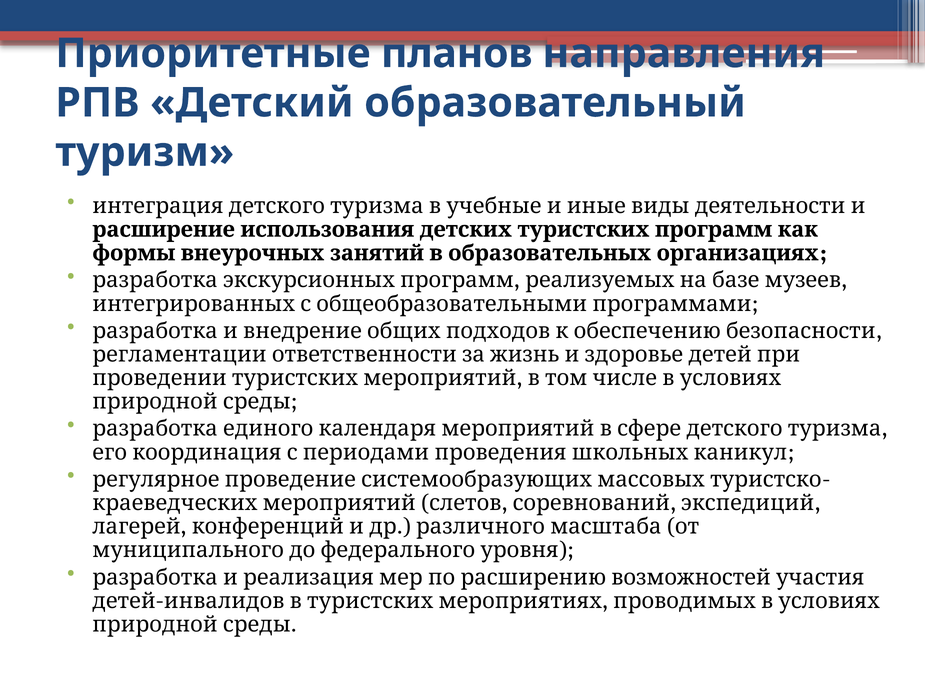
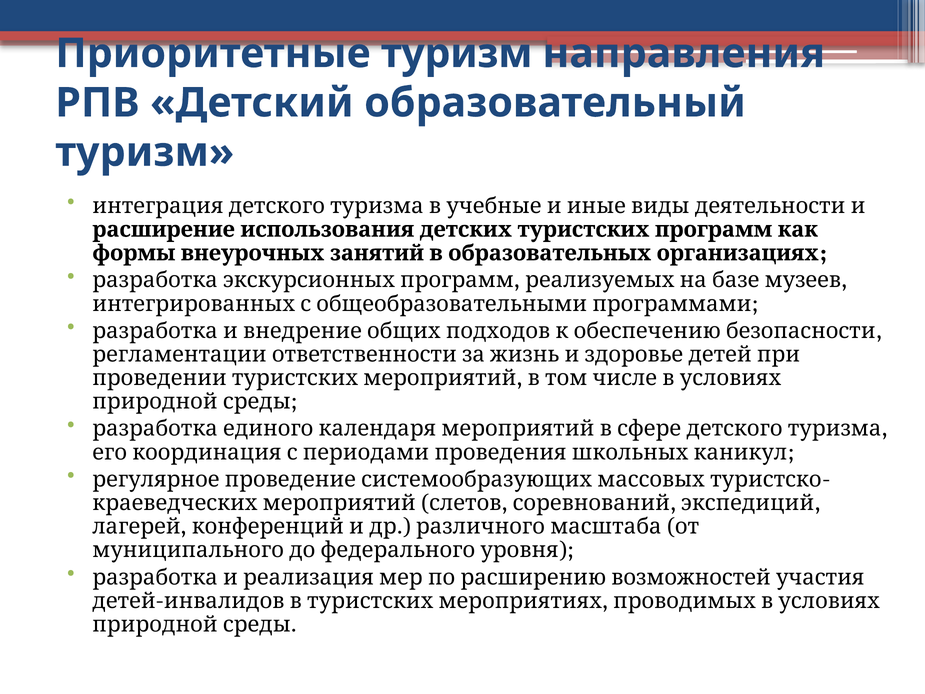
Приоритетные планов: планов -> туризм
